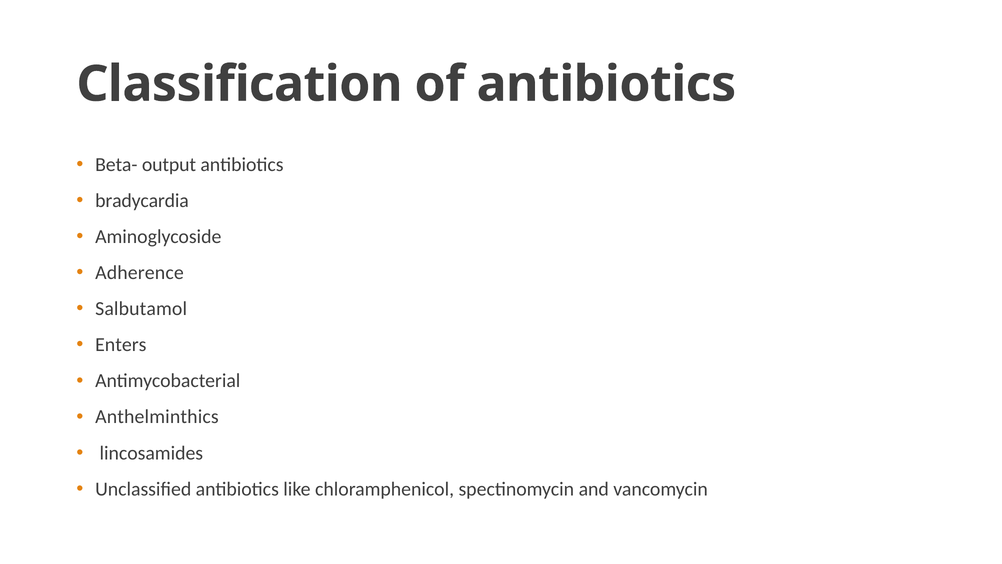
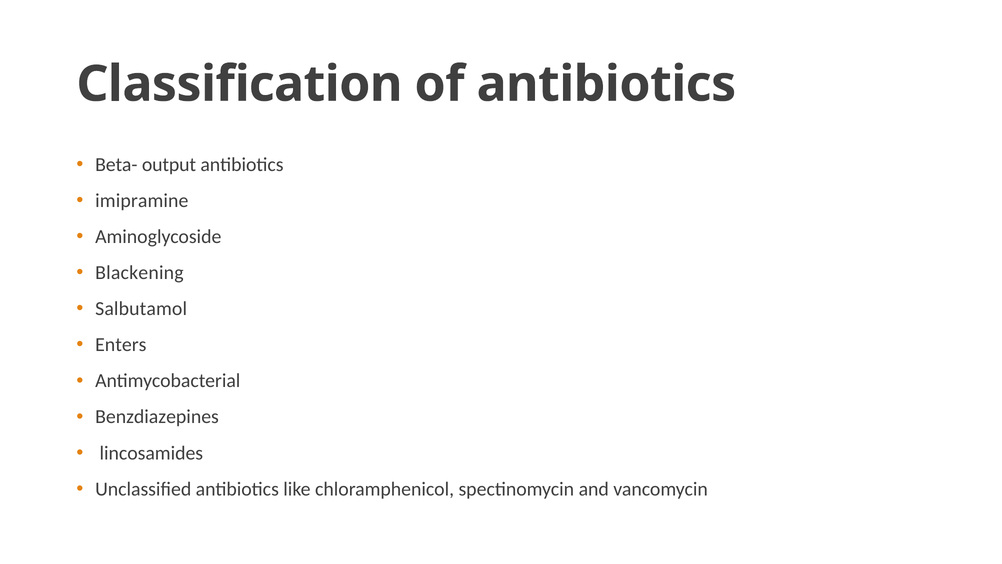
bradycardia: bradycardia -> imipramine
Adherence: Adherence -> Blackening
Anthelminthics: Anthelminthics -> Benzdiazepines
